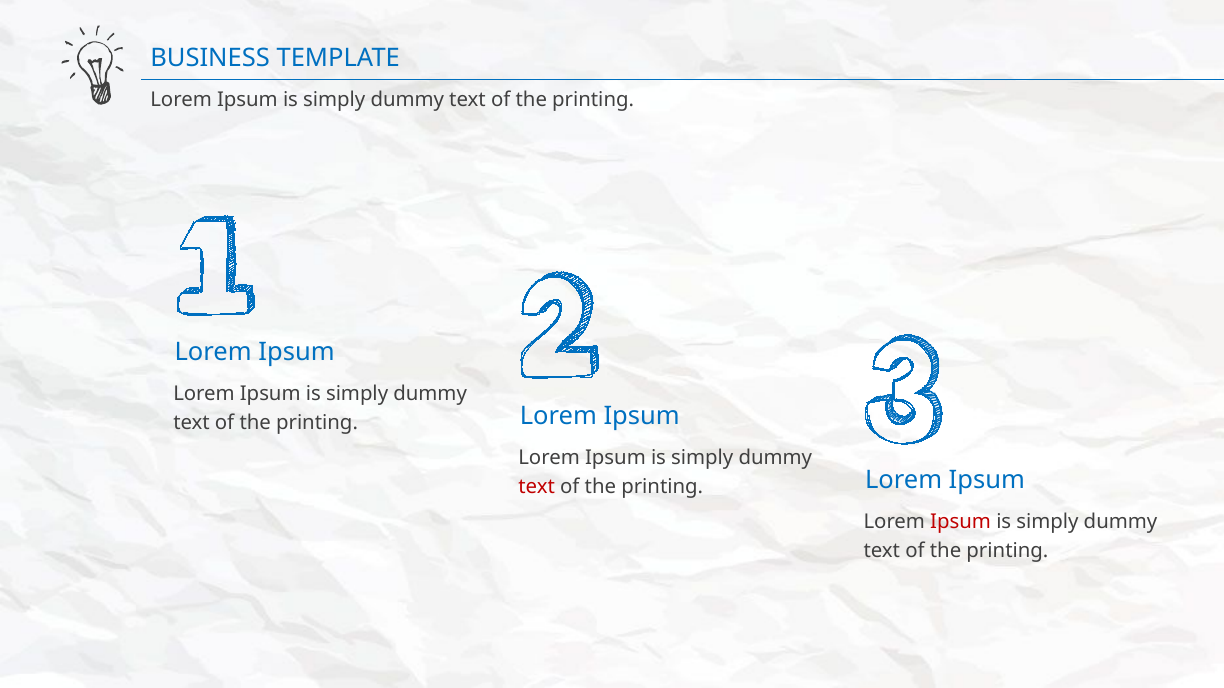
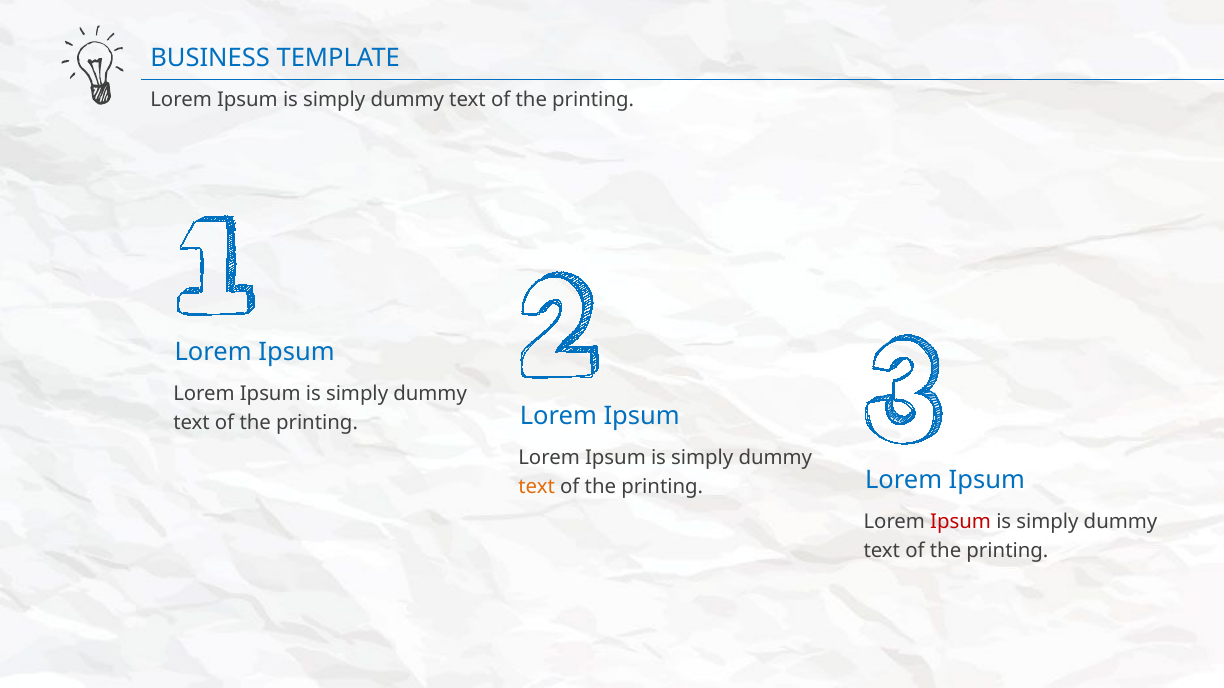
text at (537, 487) colour: red -> orange
